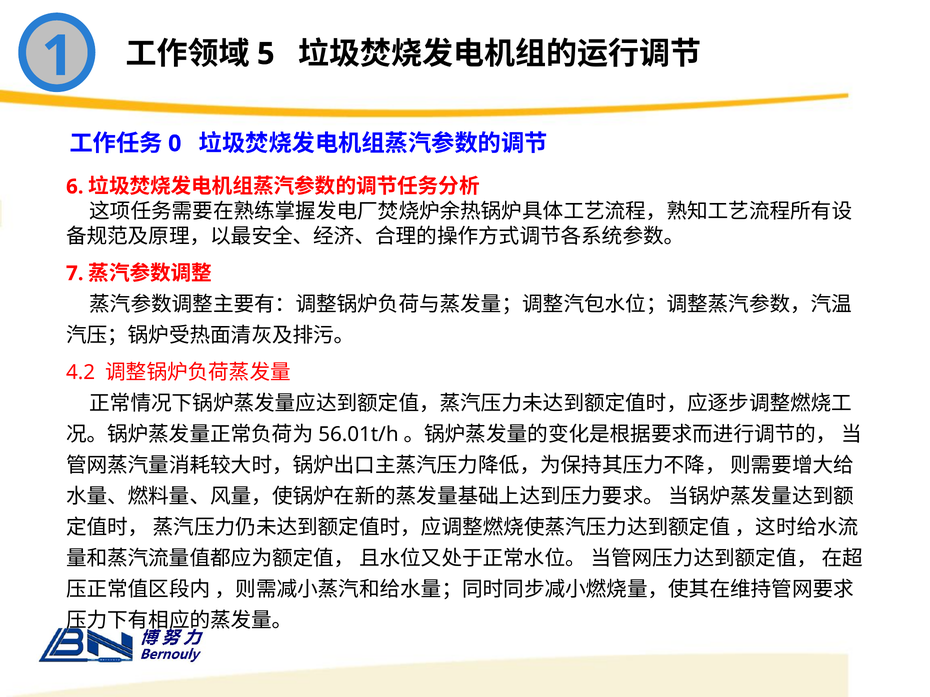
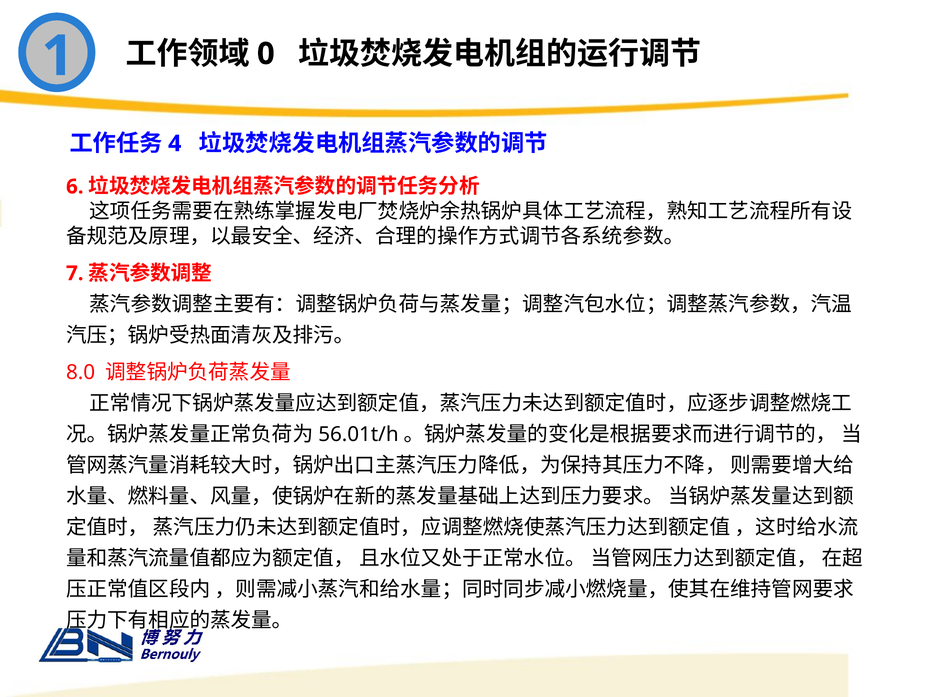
5: 5 -> 0
0: 0 -> 4
4.2: 4.2 -> 8.0
